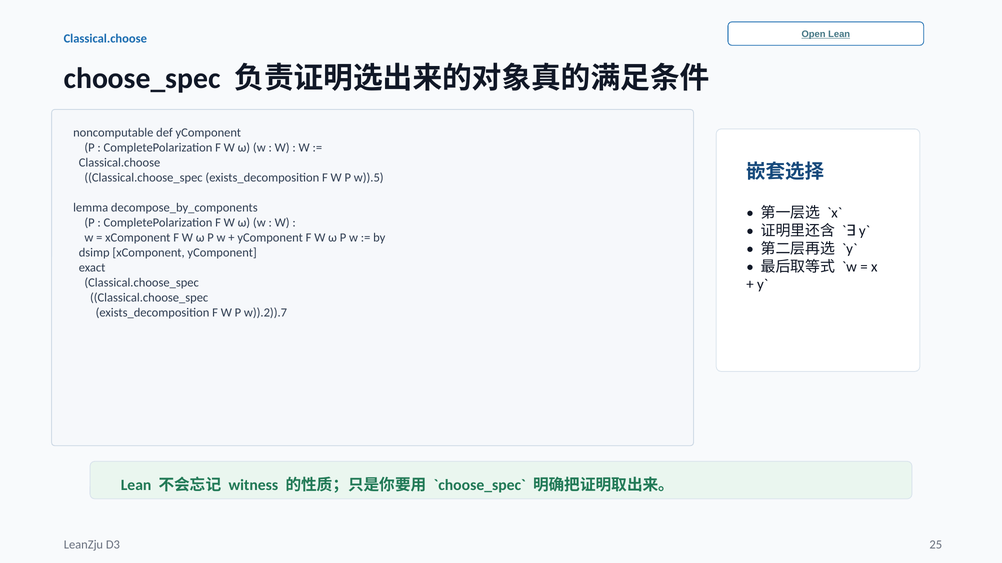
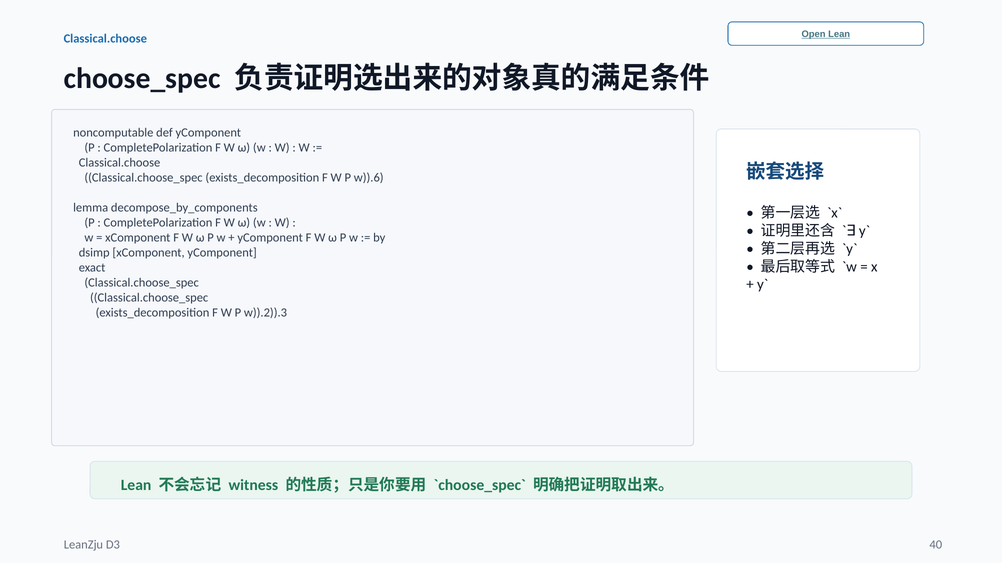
w)).5: w)).5 -> w)).6
w)).2)).7: w)).2)).7 -> w)).2)).3
25: 25 -> 40
